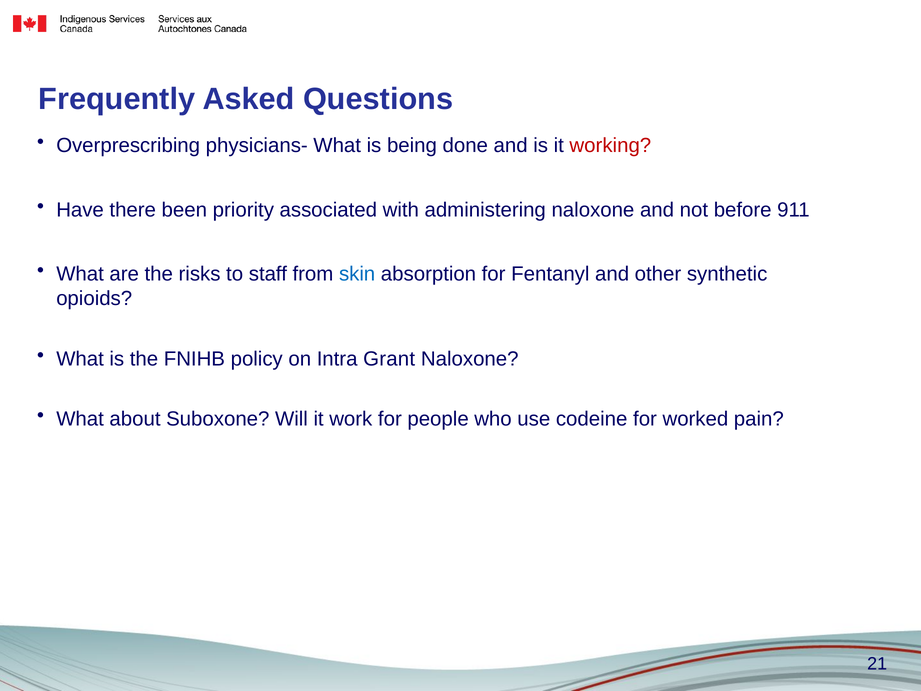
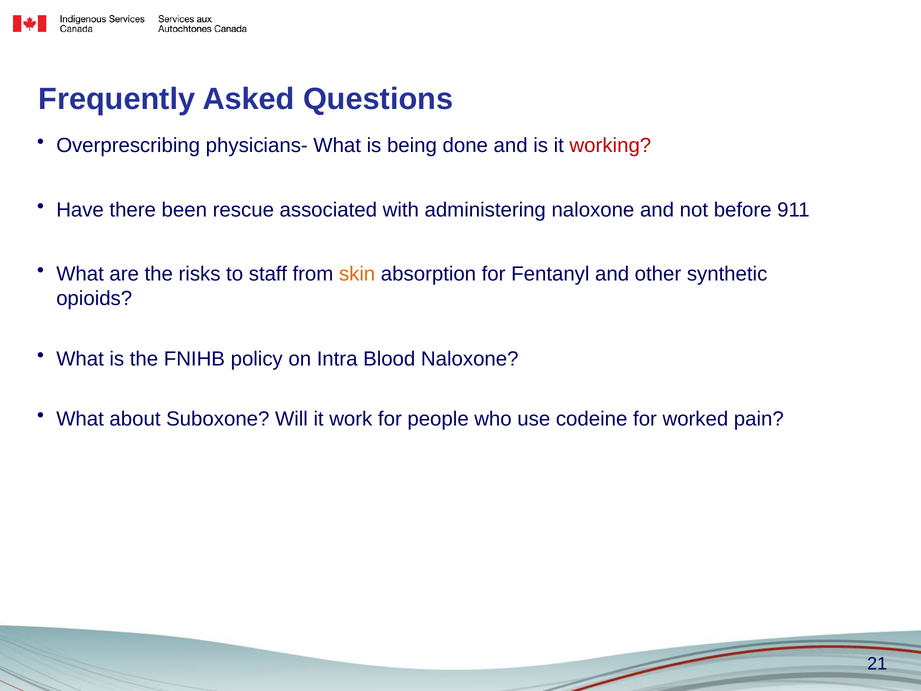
priority: priority -> rescue
skin colour: blue -> orange
Grant: Grant -> Blood
